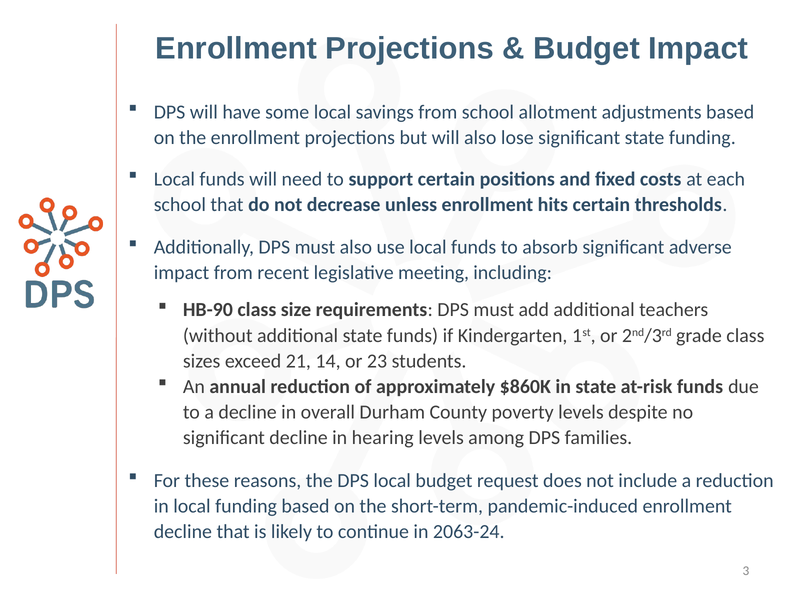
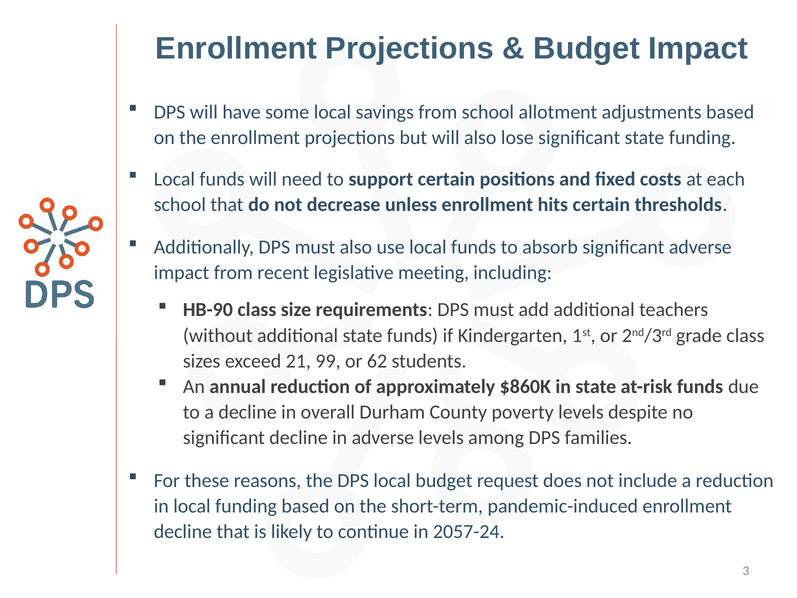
14: 14 -> 99
23: 23 -> 62
in hearing: hearing -> adverse
2063-24: 2063-24 -> 2057-24
